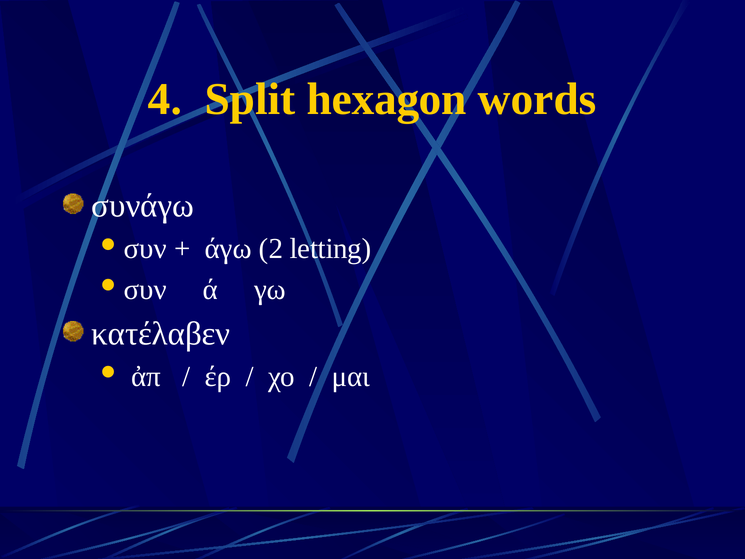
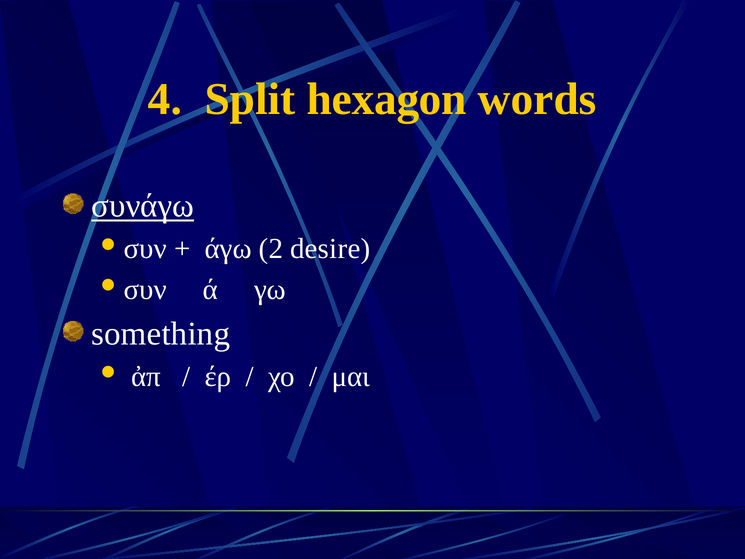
συνάγω underline: none -> present
letting: letting -> desire
κατέλαβεν: κατέλαβεν -> something
